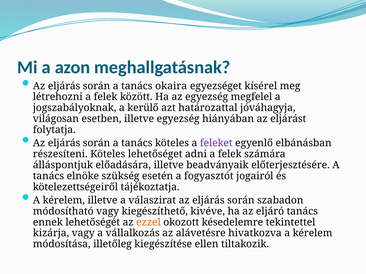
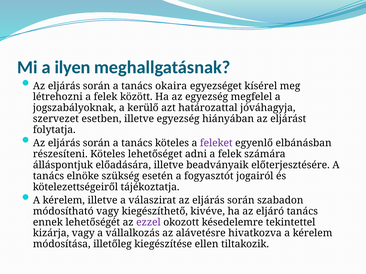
azon: azon -> ilyen
világosan: világosan -> szervezet
ezzel colour: orange -> purple
